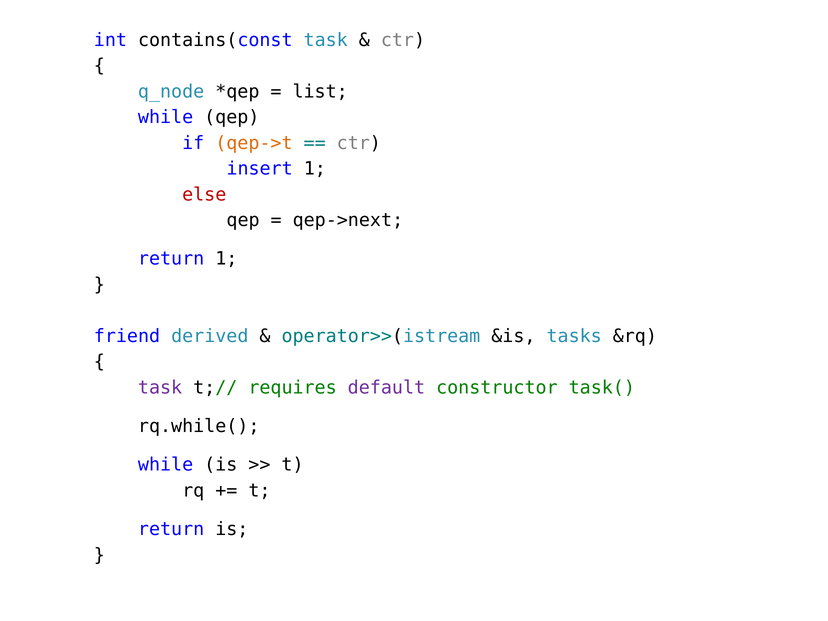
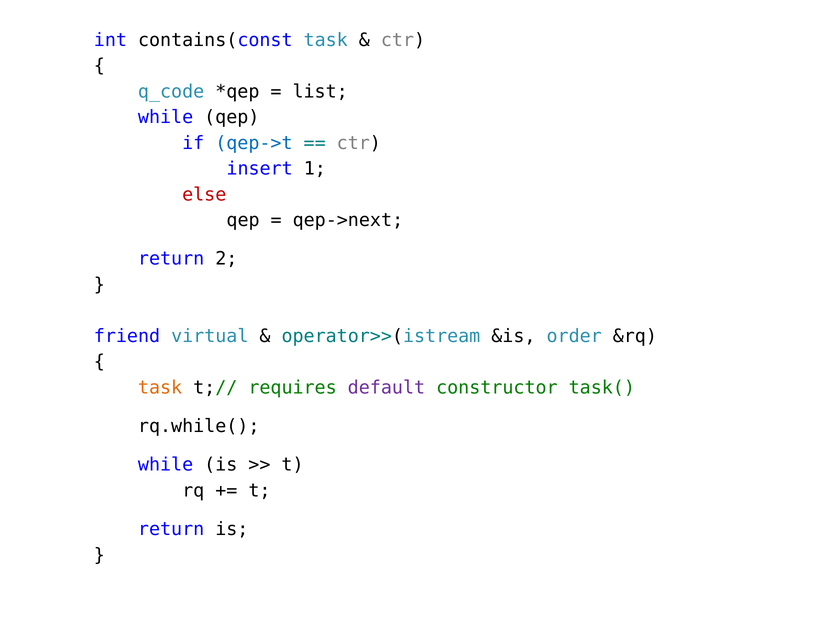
q_node: q_node -> q_code
qep->t colour: orange -> blue
return 1: 1 -> 2
derived: derived -> virtual
tasks: tasks -> order
task at (160, 388) colour: purple -> orange
